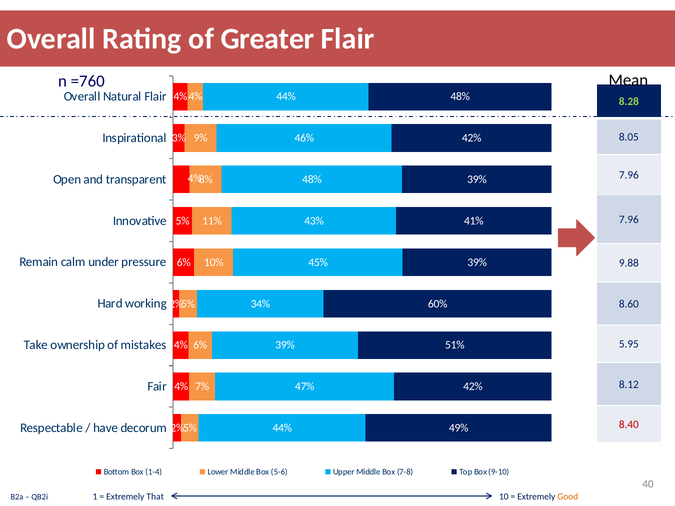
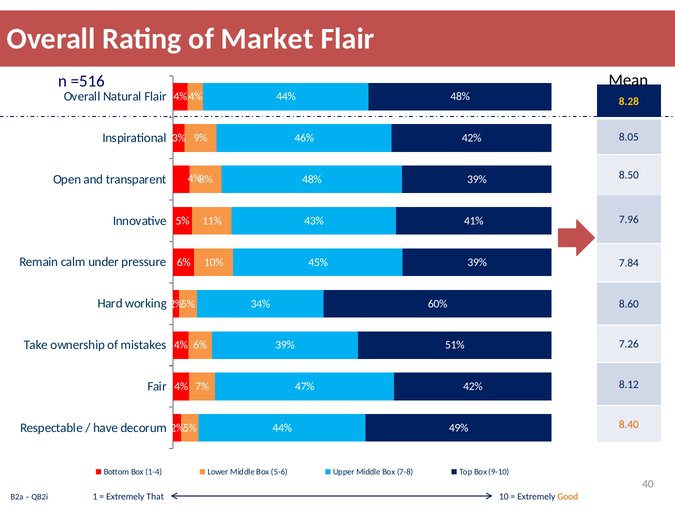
Greater: Greater -> Market
=760: =760 -> =516
8.28 colour: light green -> yellow
7.96 at (629, 175): 7.96 -> 8.50
9.88: 9.88 -> 7.84
5.95: 5.95 -> 7.26
8.40 colour: red -> orange
